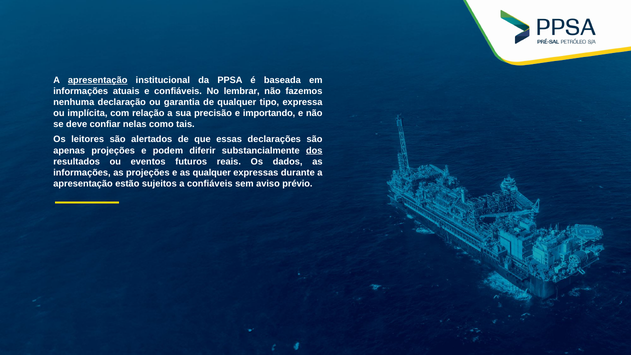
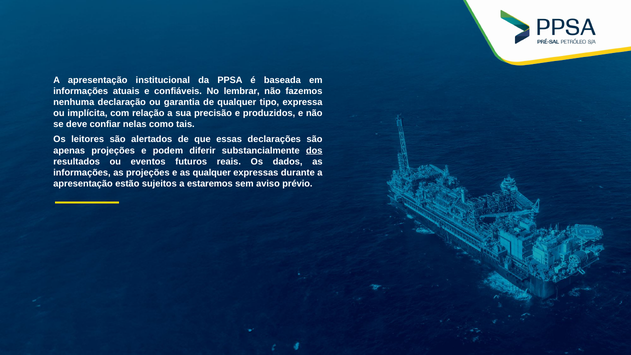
apresentação at (98, 80) underline: present -> none
importando: importando -> produzidos
a confiáveis: confiáveis -> estaremos
